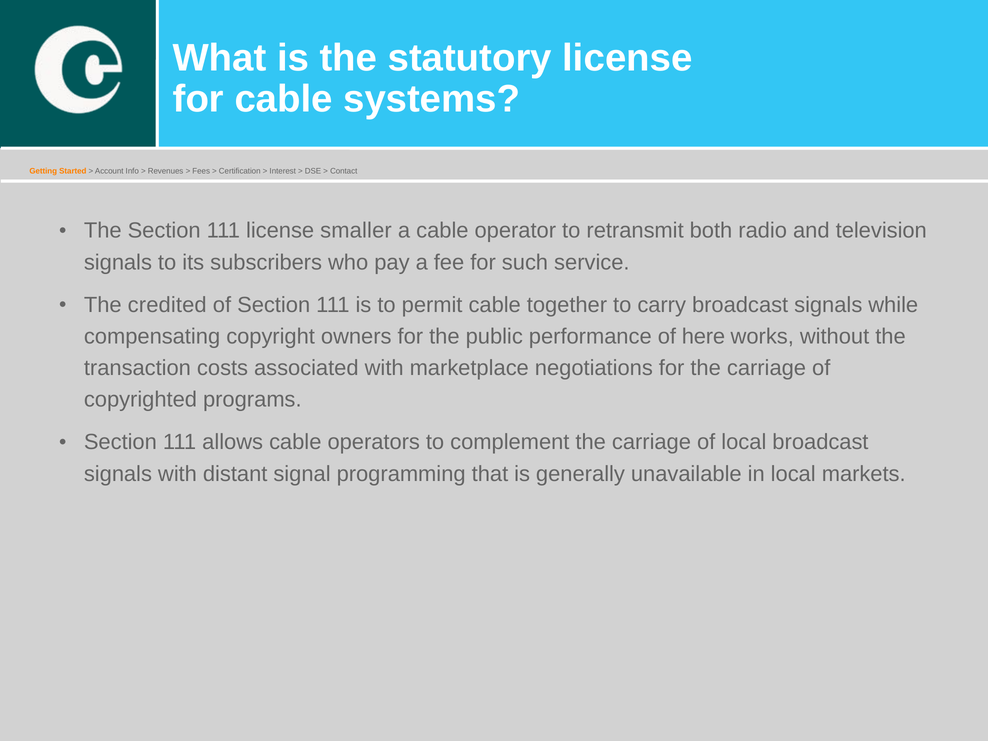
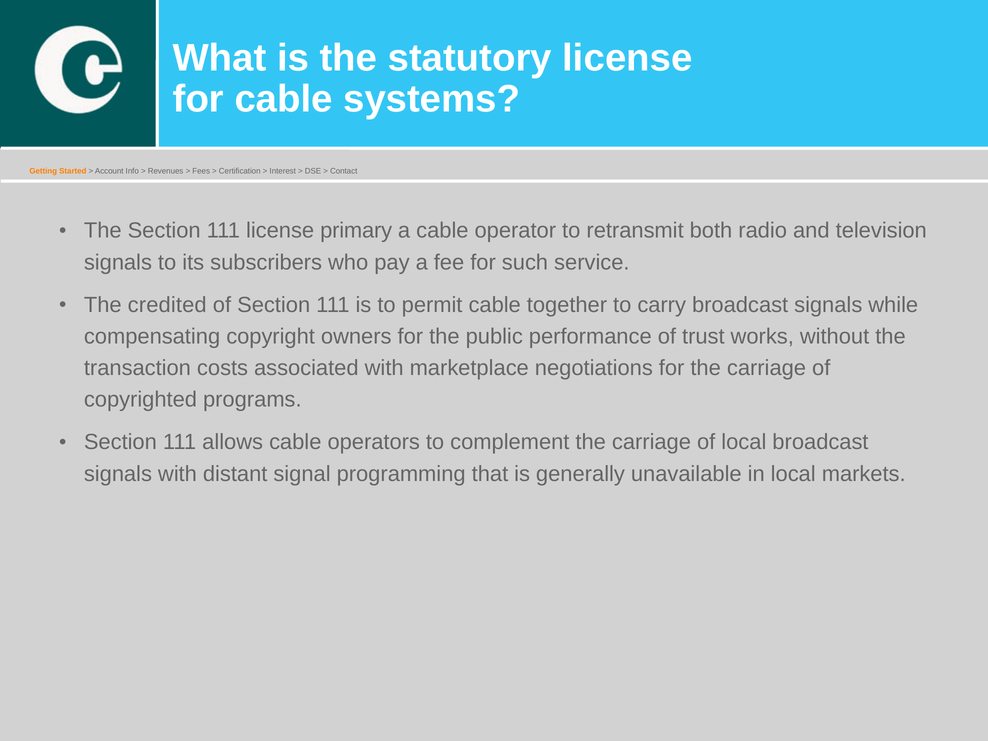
smaller: smaller -> primary
here: here -> trust
